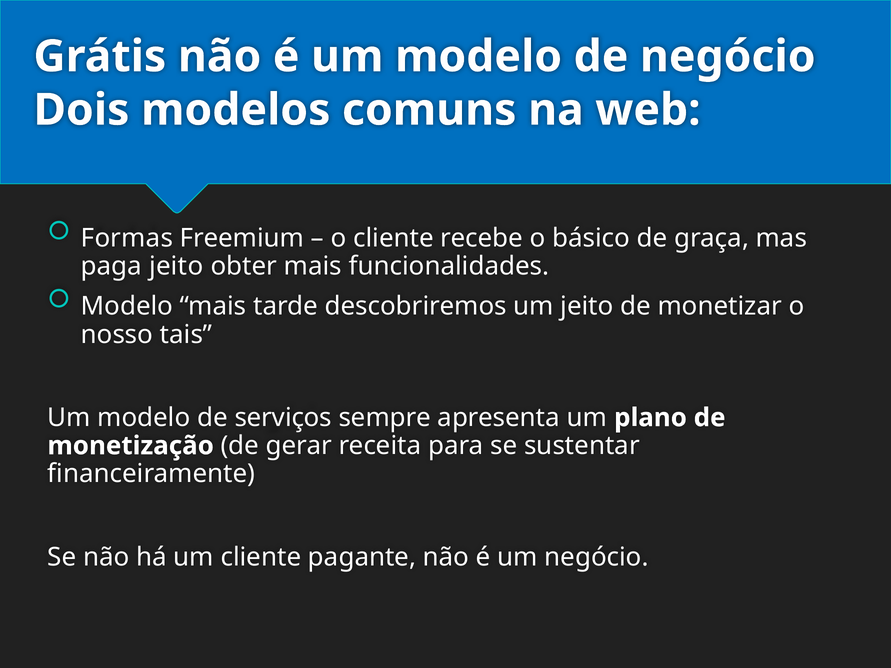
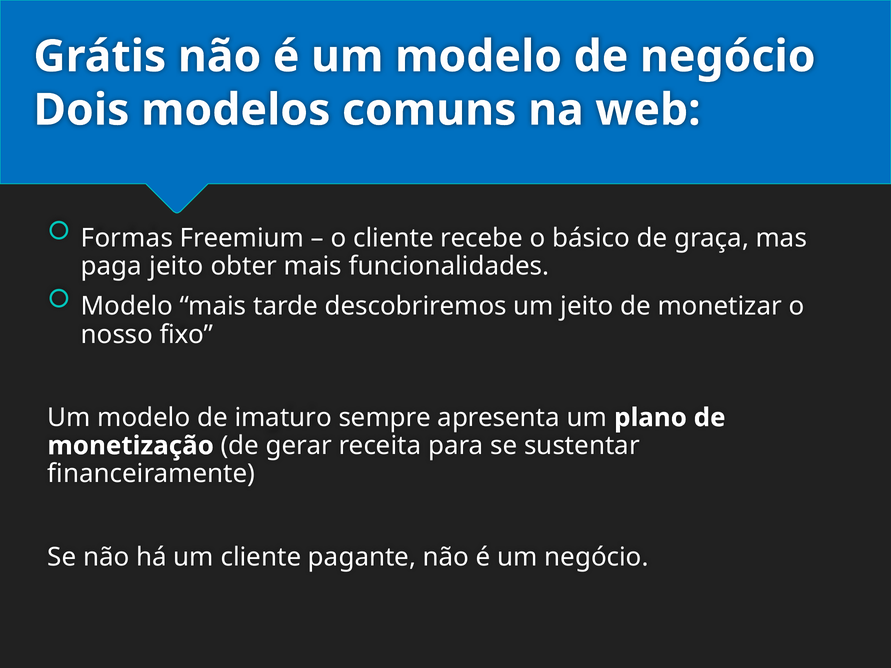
tais: tais -> fixo
serviços: serviços -> imaturo
